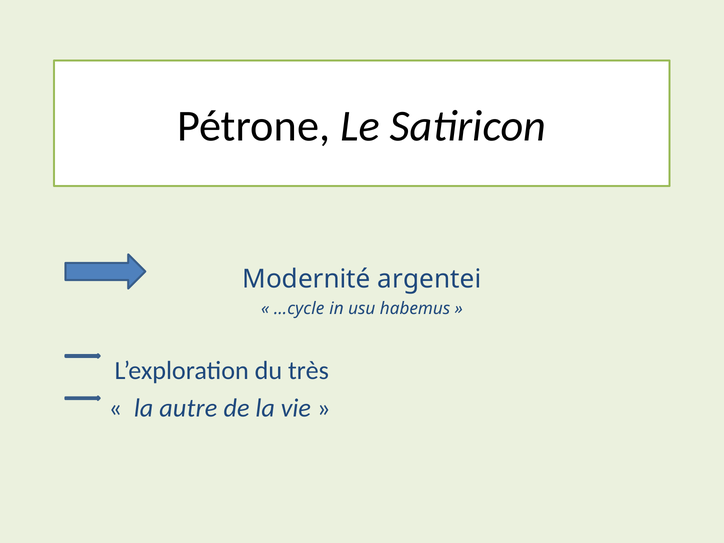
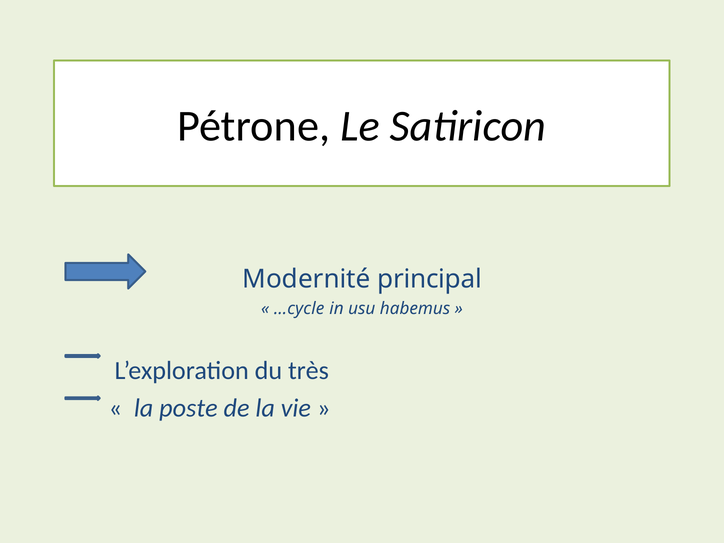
argentei: argentei -> principal
autre: autre -> poste
